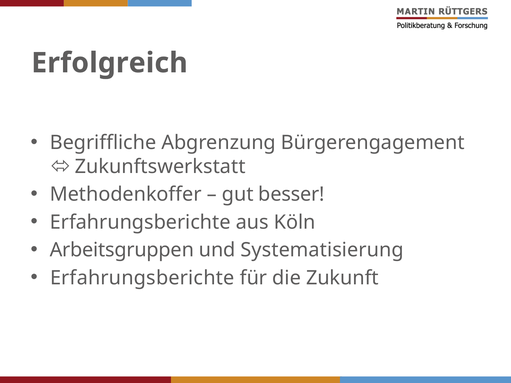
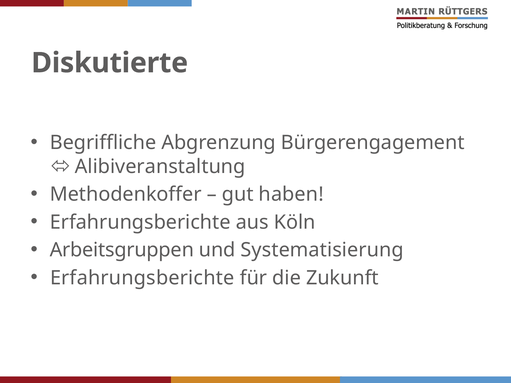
Erfolgreich: Erfolgreich -> Diskutierte
Zukunftswerkstatt: Zukunftswerkstatt -> Alibiveranstaltung
besser: besser -> haben
